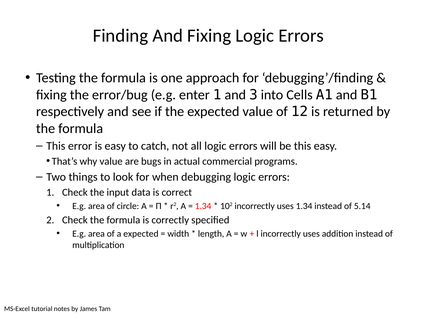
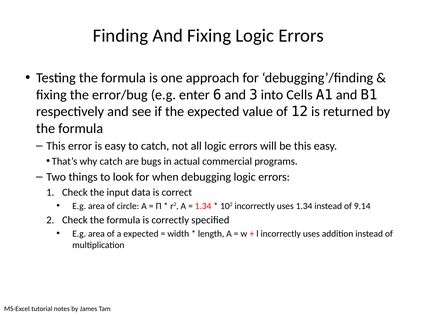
enter 1: 1 -> 6
why value: value -> catch
5.14: 5.14 -> 9.14
